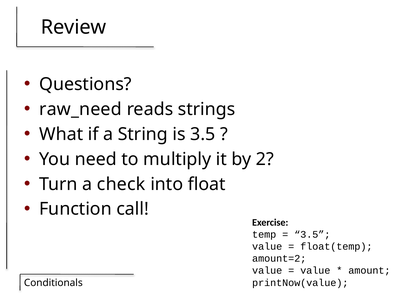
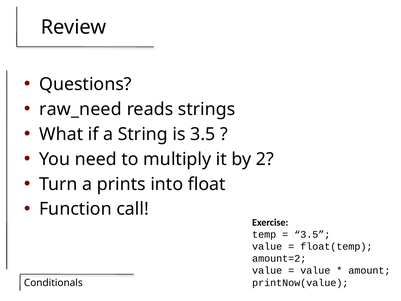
check: check -> prints
